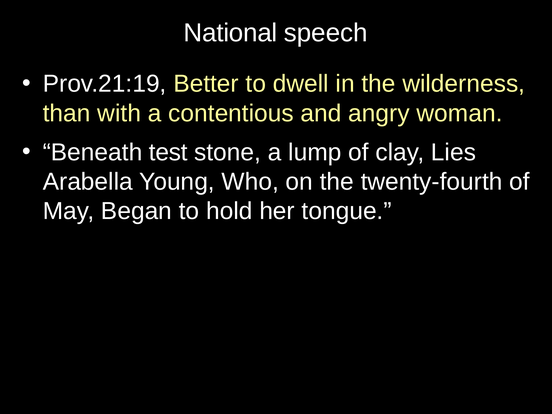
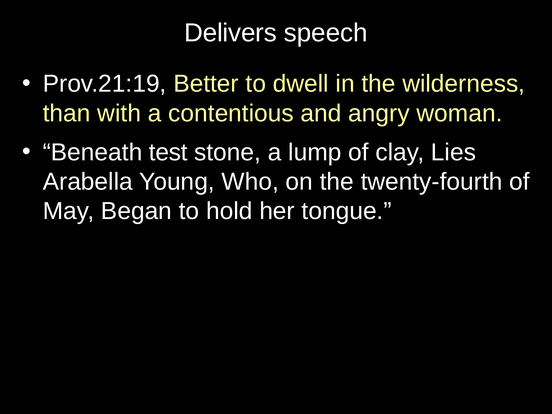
National: National -> Delivers
